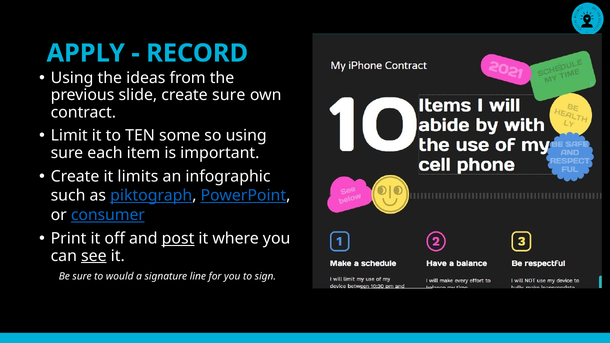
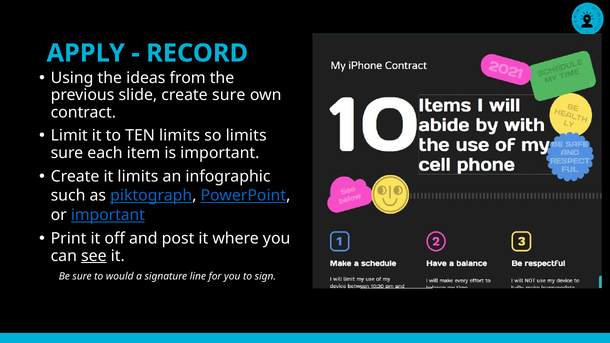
TEN some: some -> limits
so using: using -> limits
or consumer: consumer -> important
post underline: present -> none
